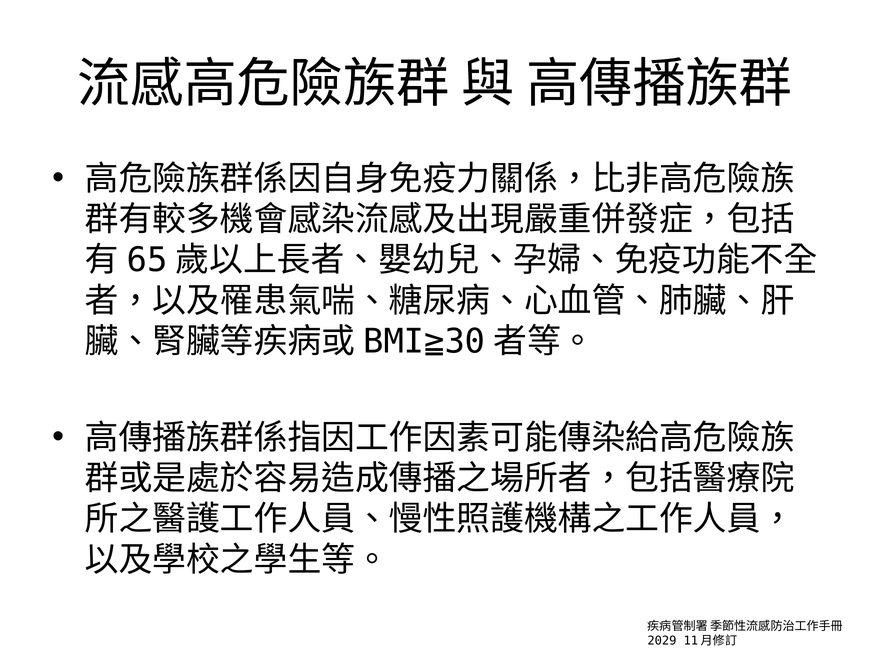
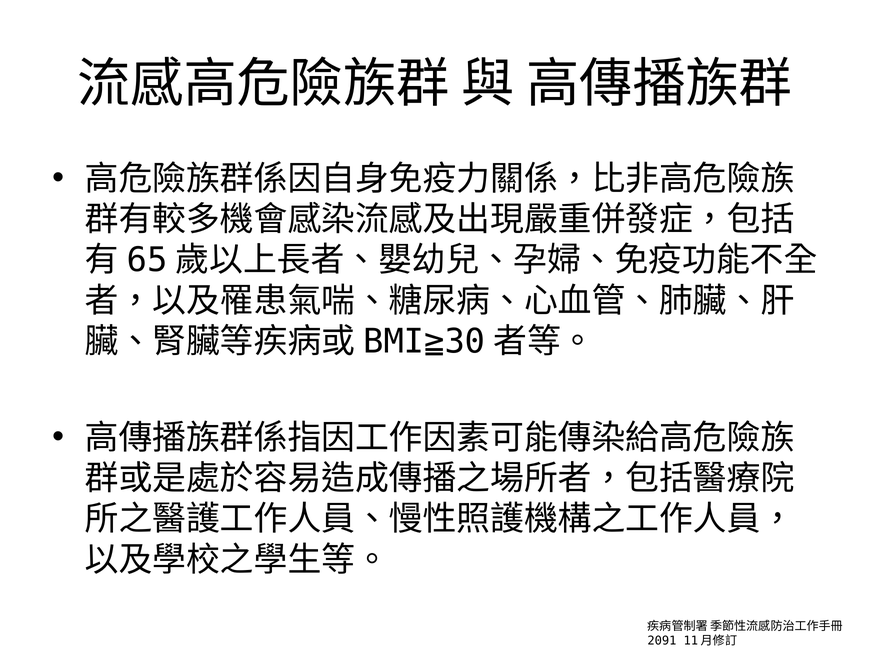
2029: 2029 -> 2091
